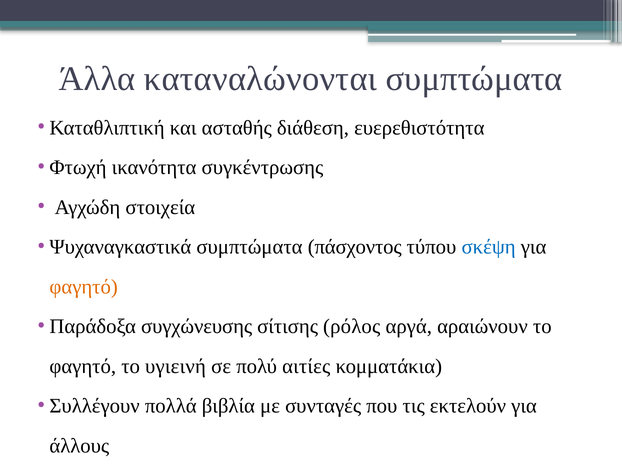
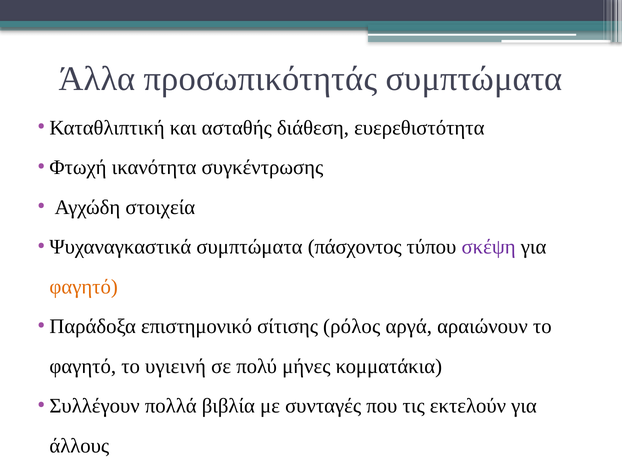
καταναλώνονται: καταναλώνονται -> προσωπικότητάς
σκέψη colour: blue -> purple
συγχώνευσης: συγχώνευσης -> επιστημονικό
αιτίες: αιτίες -> μήνες
